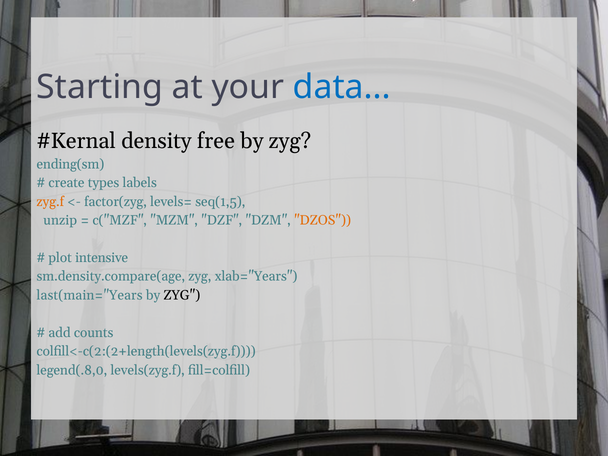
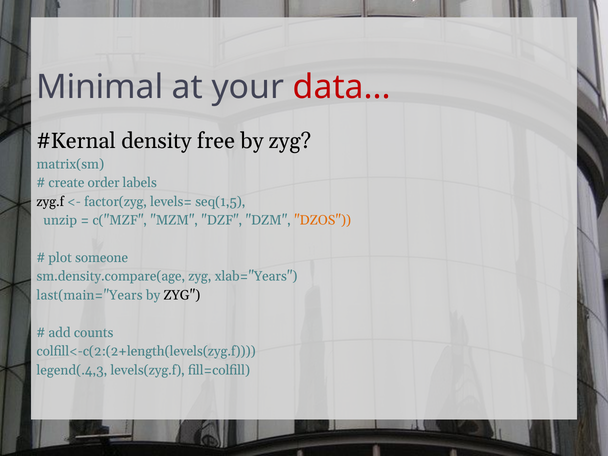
Starting: Starting -> Minimal
data colour: blue -> red
ending(sm: ending(sm -> matrix(sm
types: types -> order
zyg.f colour: orange -> black
intensive: intensive -> someone
legend(.8,0: legend(.8,0 -> legend(.4,3
